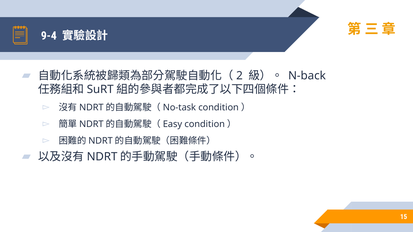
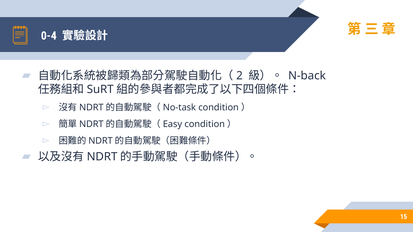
9-4: 9-4 -> 0-4
